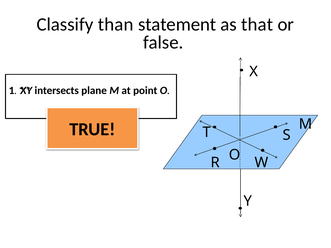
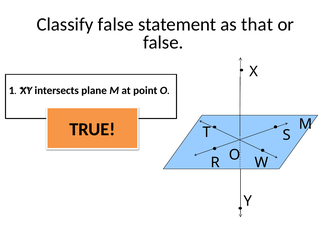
Classify than: than -> false
